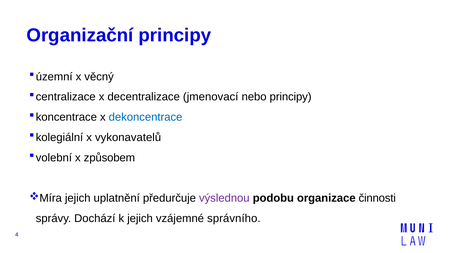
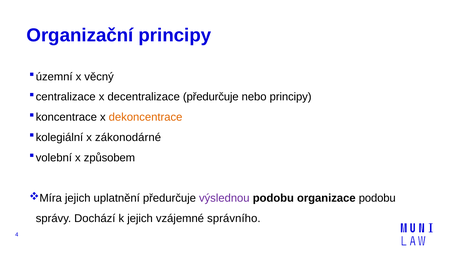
decentralizace jmenovací: jmenovací -> předurčuje
dekoncentrace colour: blue -> orange
vykonavatelů: vykonavatelů -> zákonodárné
organizace činnosti: činnosti -> podobu
